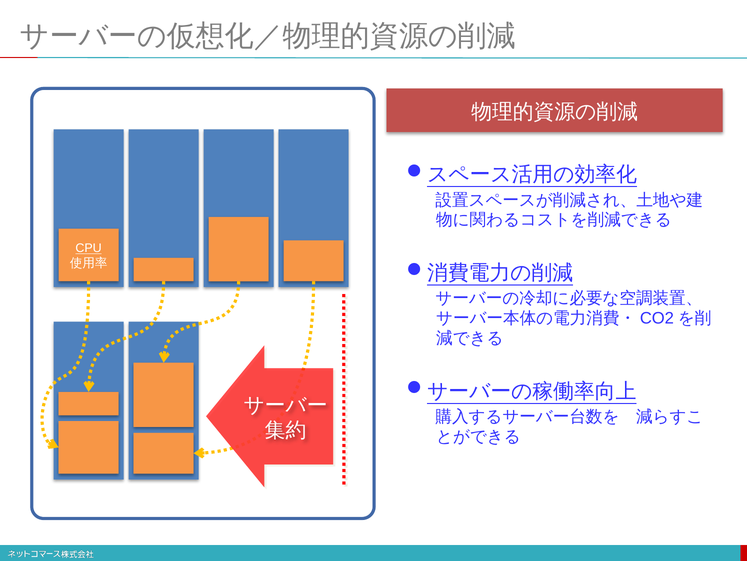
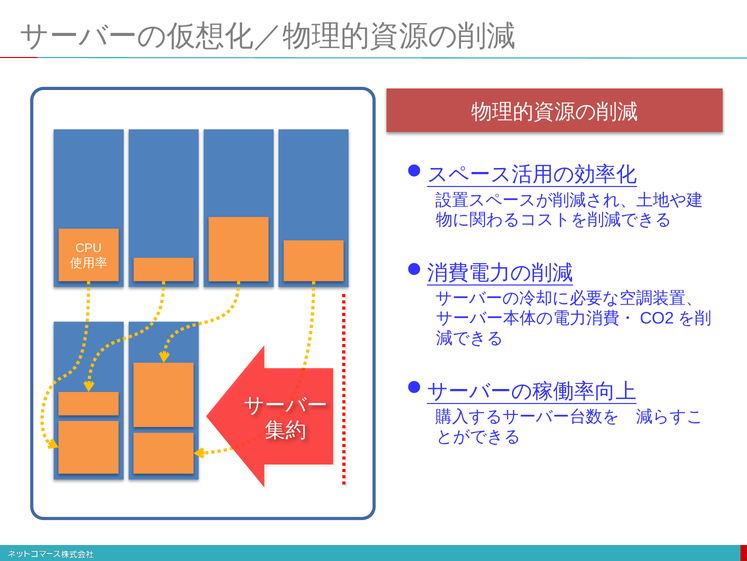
CPU underline: present -> none
